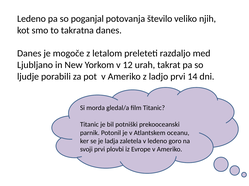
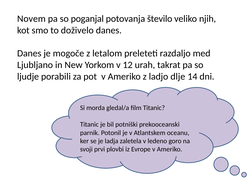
Ledeno at (31, 19): Ledeno -> Novem
takratna: takratna -> doživelo
ladjo prvi: prvi -> dlje
